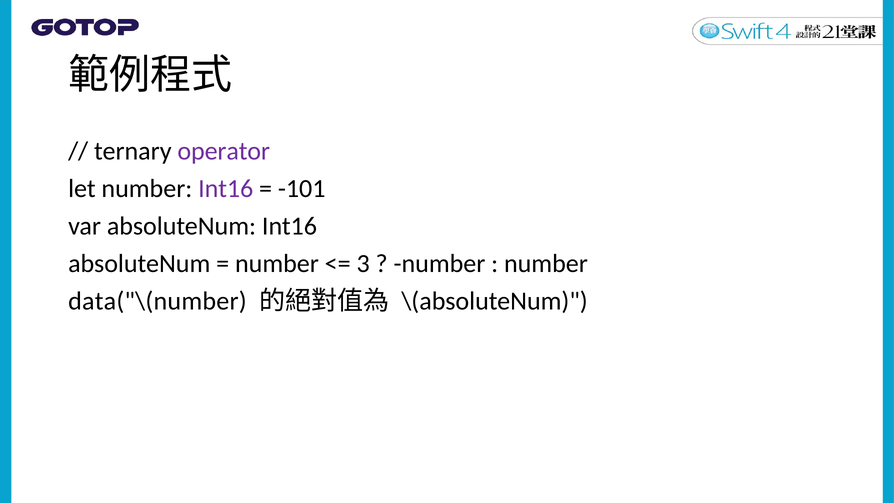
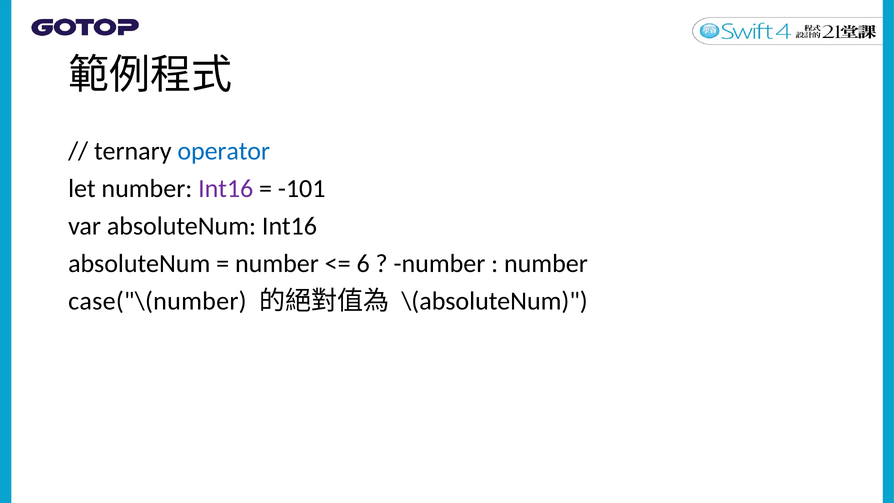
operator colour: purple -> blue
3: 3 -> 6
data("\(number: data("\(number -> case("\(number
